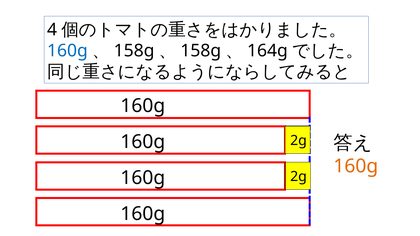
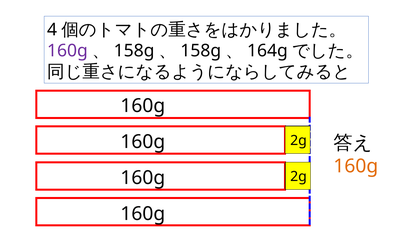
160g at (68, 51) colour: blue -> purple
